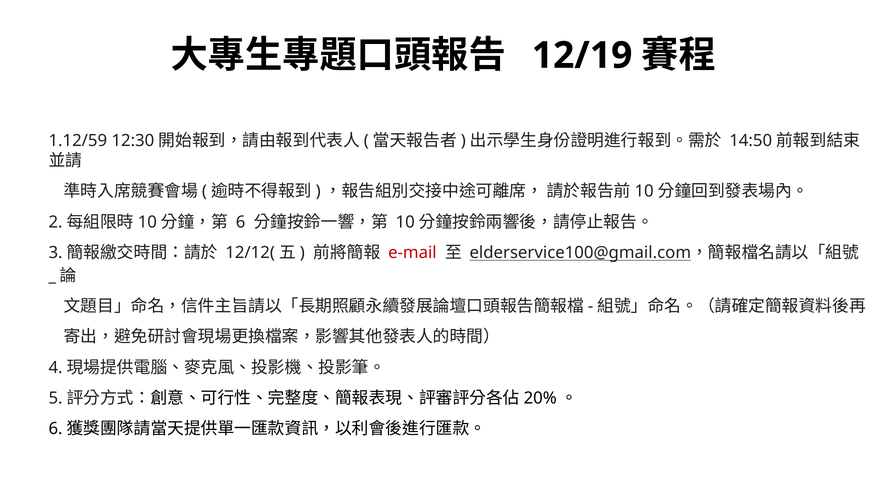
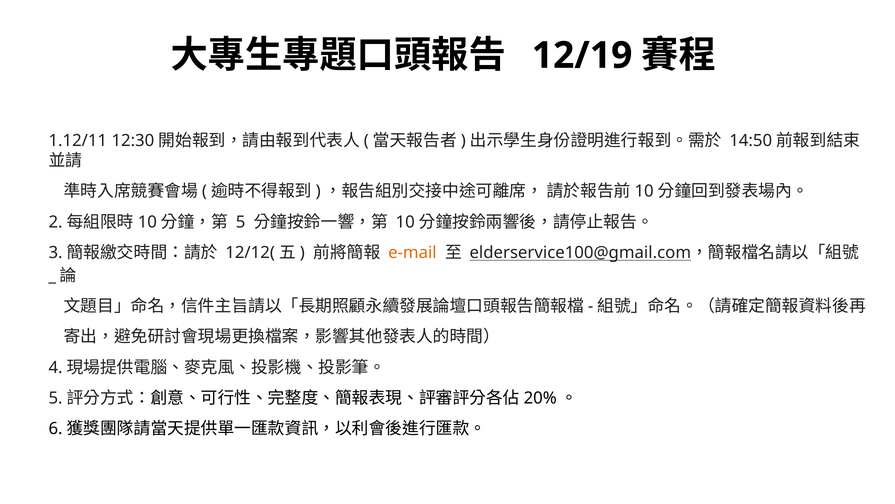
1.12/59: 1.12/59 -> 1.12/11
6: 6 -> 5
e-mail colour: red -> orange
